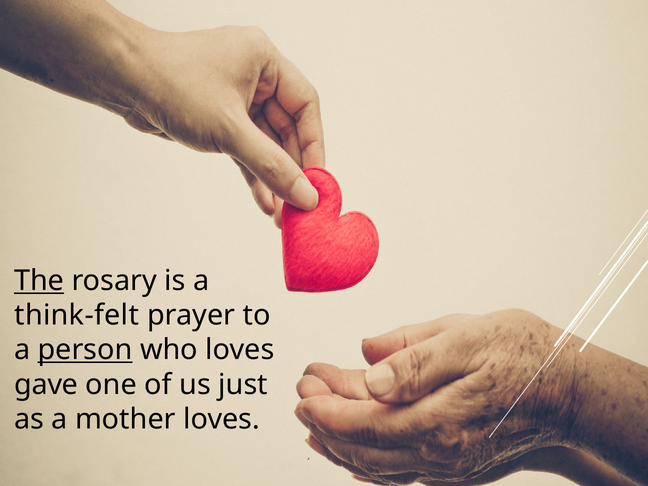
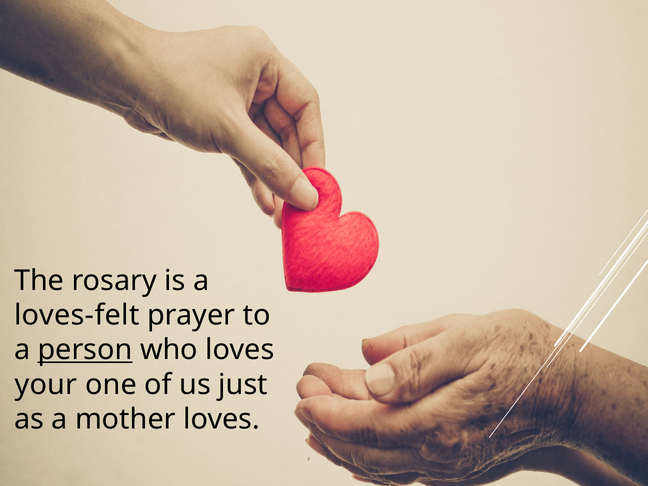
The underline: present -> none
think-felt: think-felt -> loves-felt
gave: gave -> your
